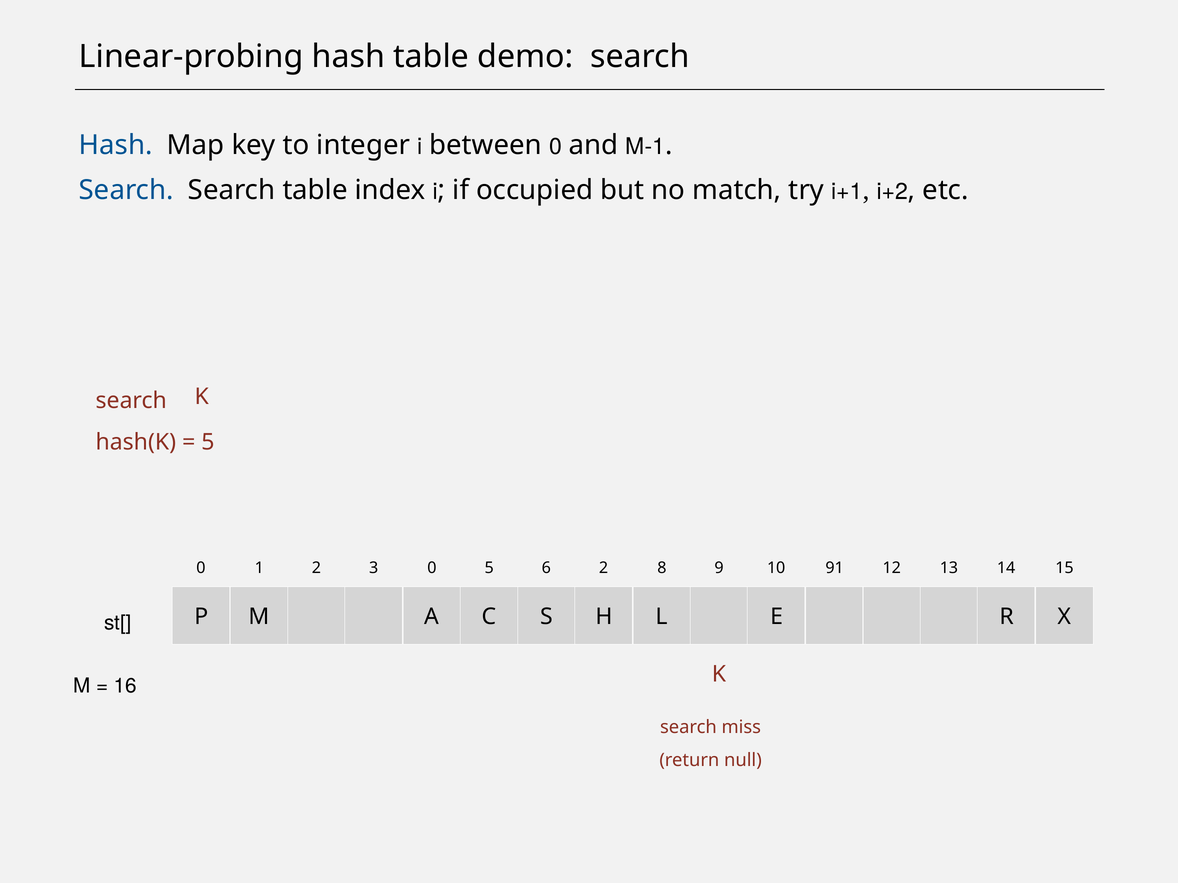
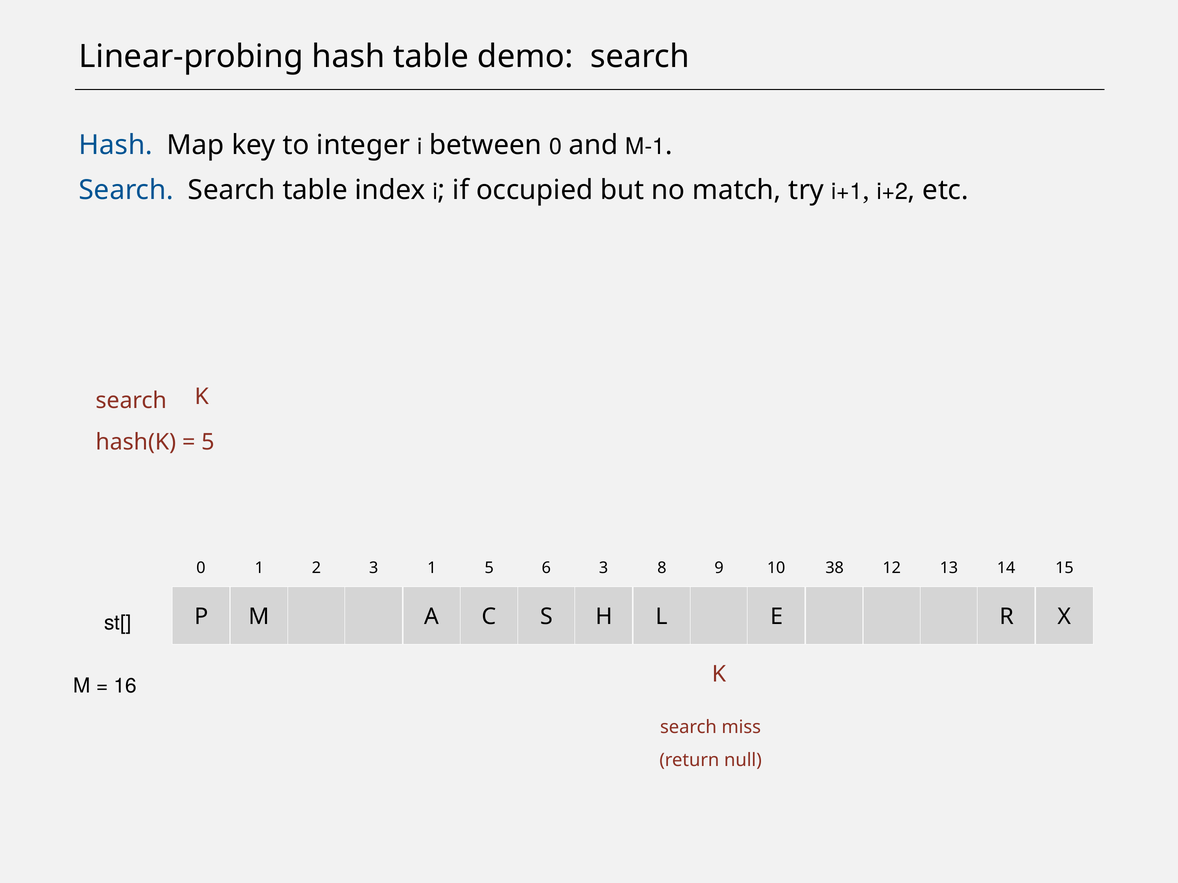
3 0: 0 -> 1
6 2: 2 -> 3
91: 91 -> 38
